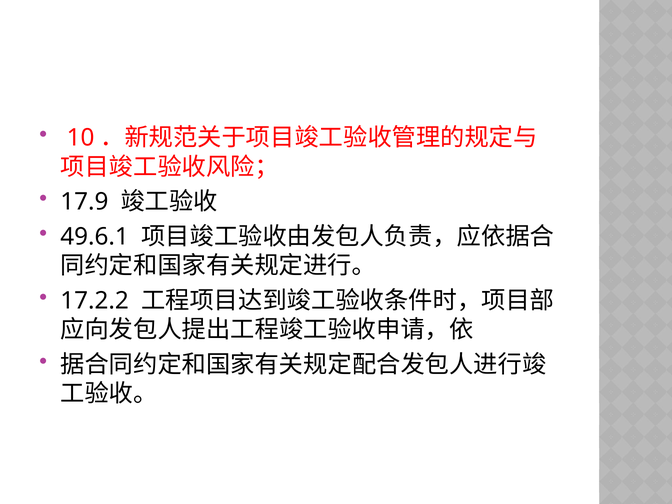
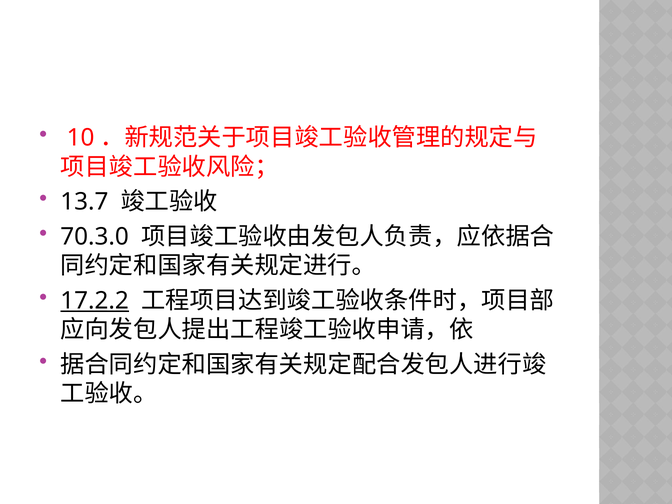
17.9: 17.9 -> 13.7
49.6.1: 49.6.1 -> 70.3.0
17.2.2 underline: none -> present
